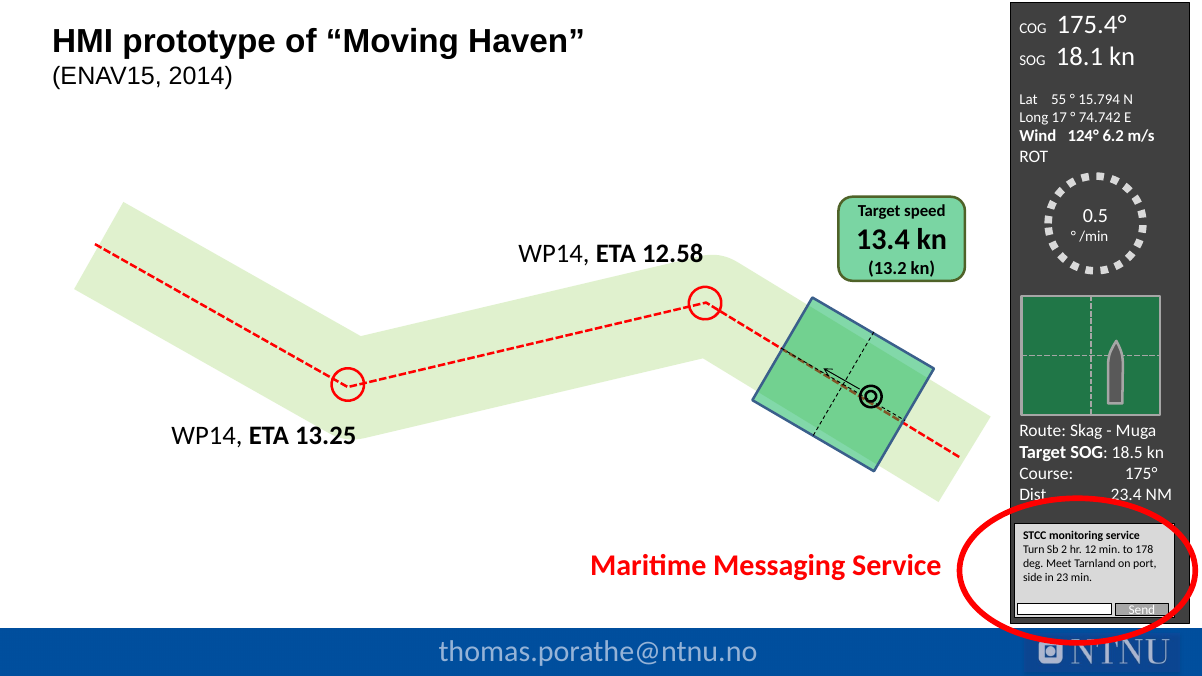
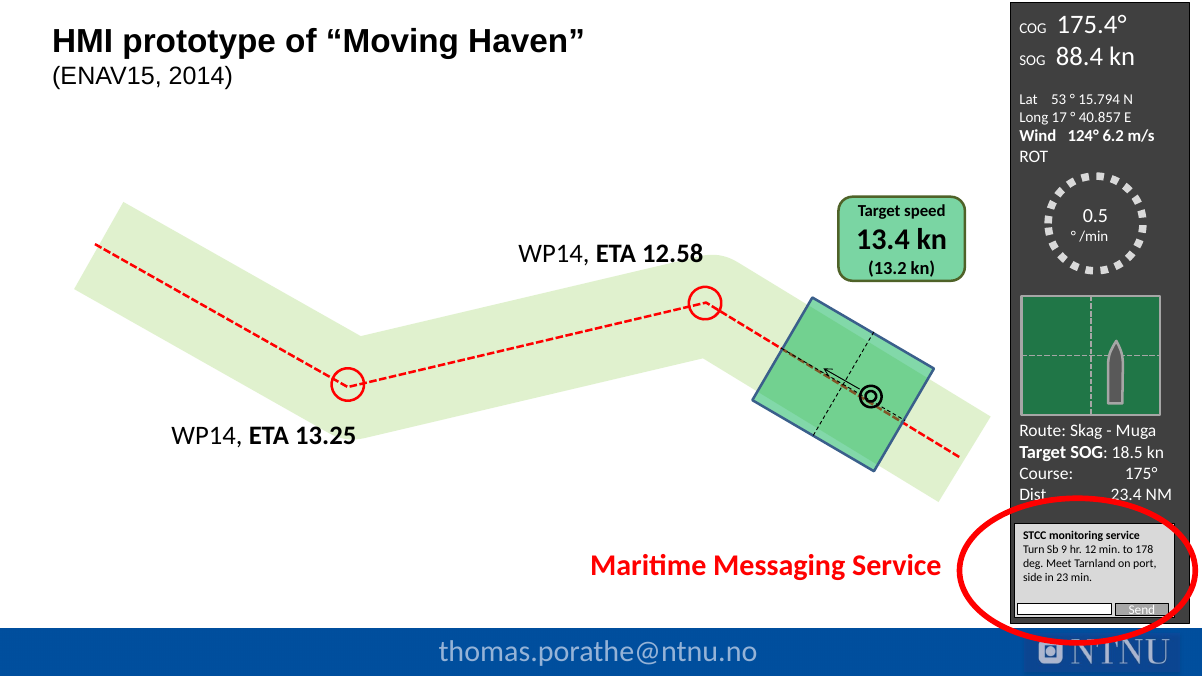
18.1: 18.1 -> 88.4
55: 55 -> 53
74.742: 74.742 -> 40.857
2: 2 -> 9
